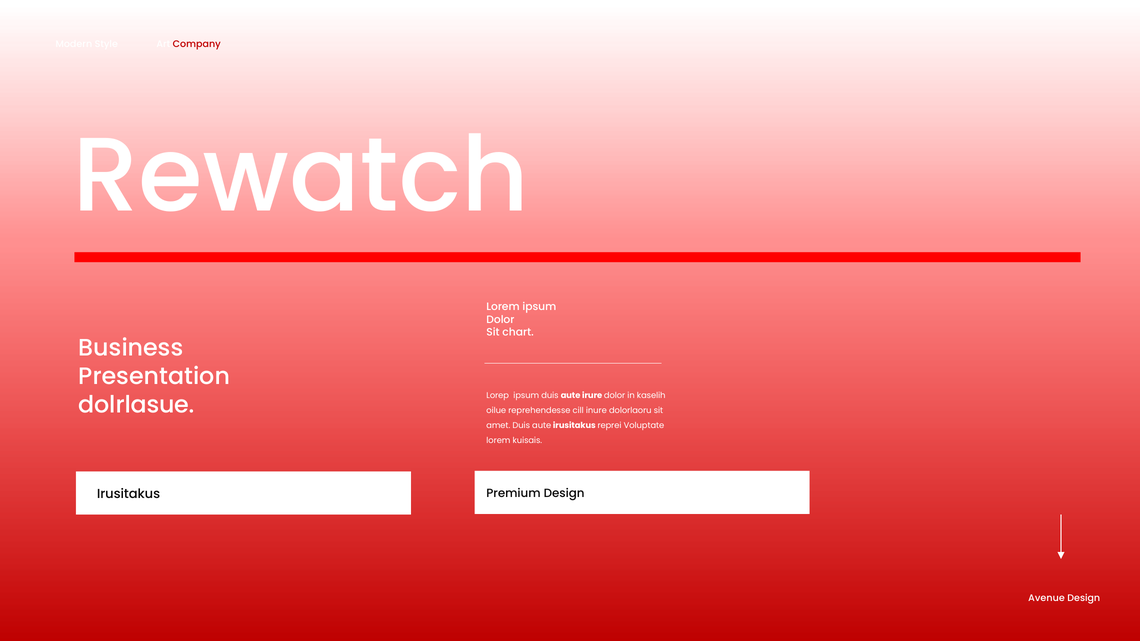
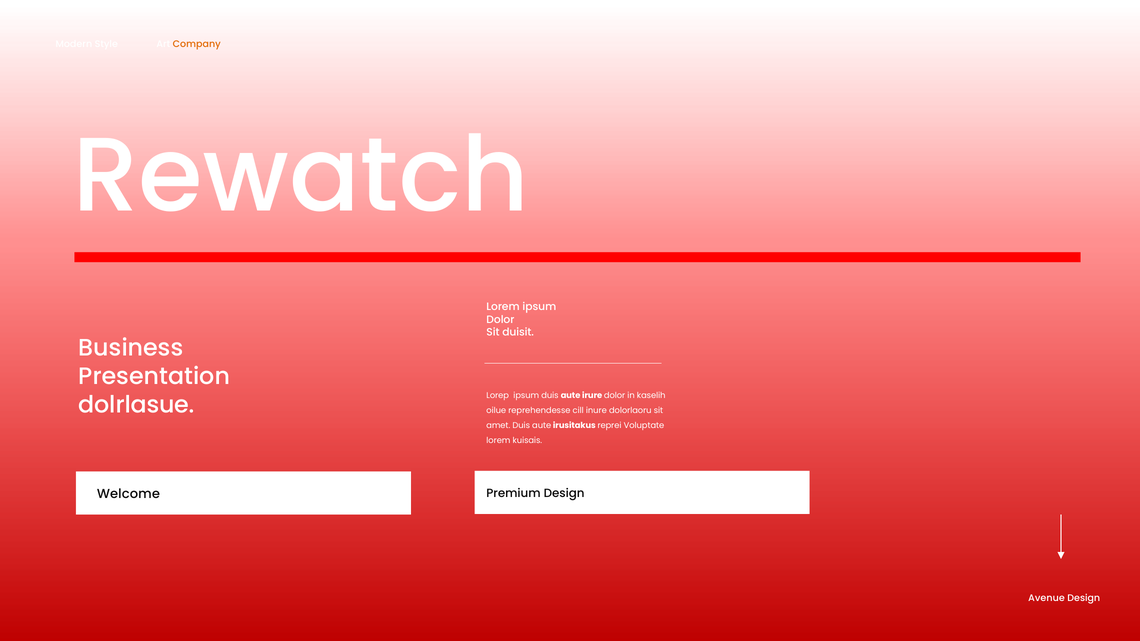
Company colour: red -> orange
chart: chart -> duisit
Irusitakus at (129, 494): Irusitakus -> Welcome
